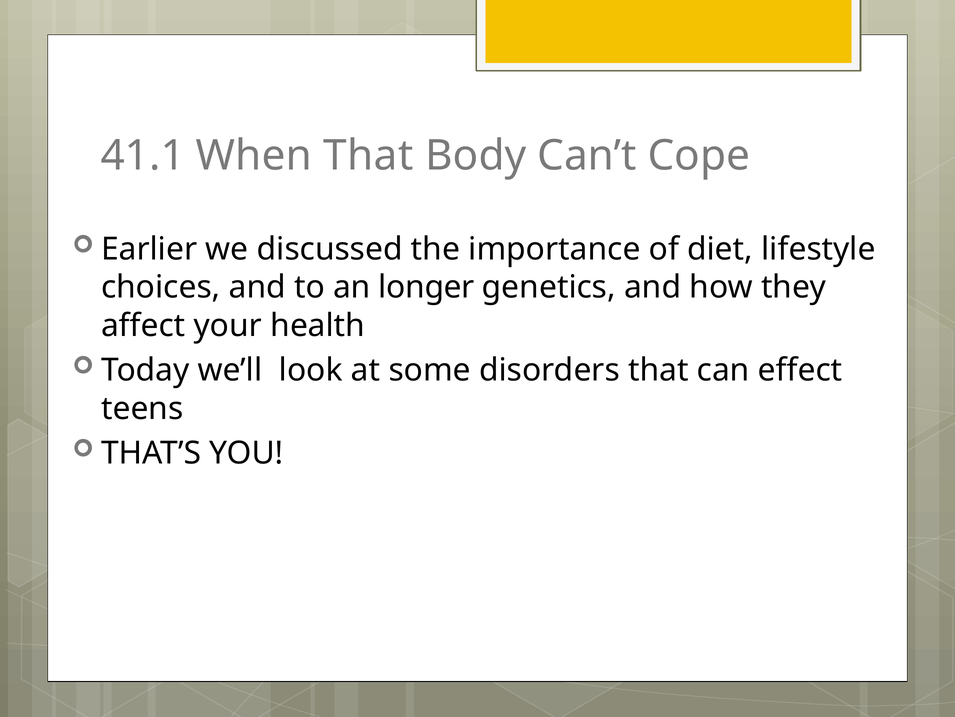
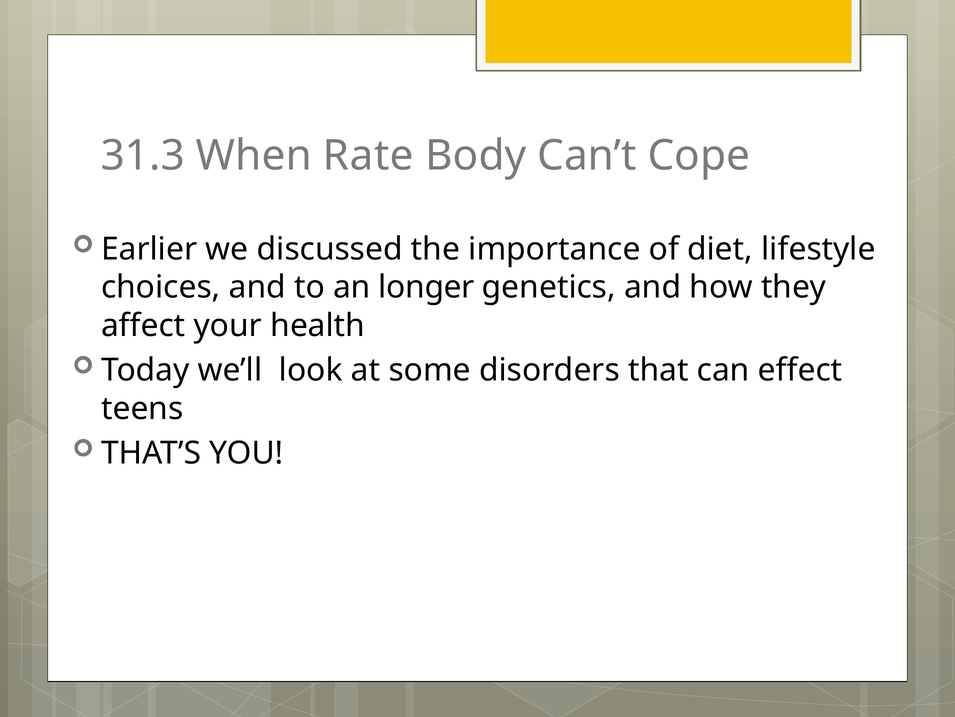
41.1: 41.1 -> 31.3
When That: That -> Rate
